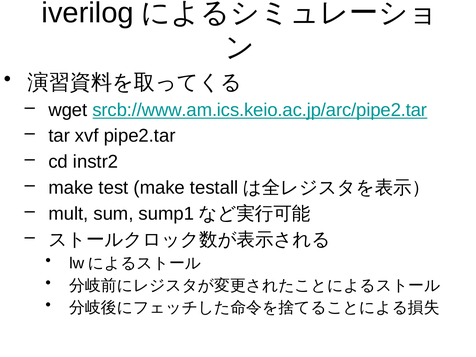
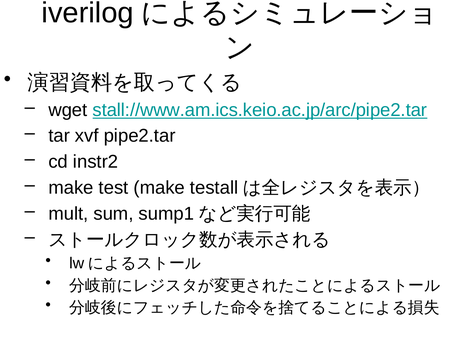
srcb://www.am.ics.keio.ac.jp/arc/pipe2.tar: srcb://www.am.ics.keio.ac.jp/arc/pipe2.tar -> stall://www.am.ics.keio.ac.jp/arc/pipe2.tar
